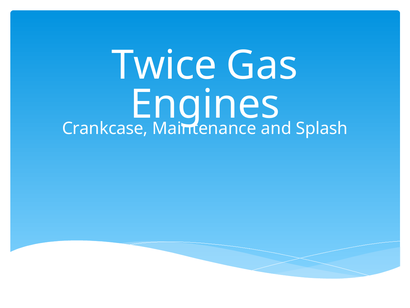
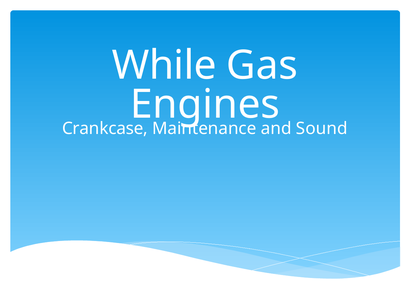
Twice: Twice -> While
Splash: Splash -> Sound
